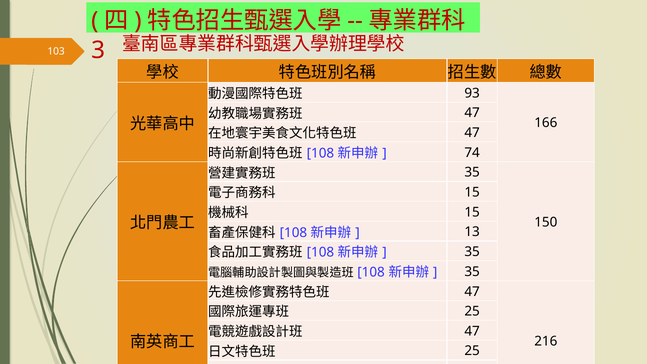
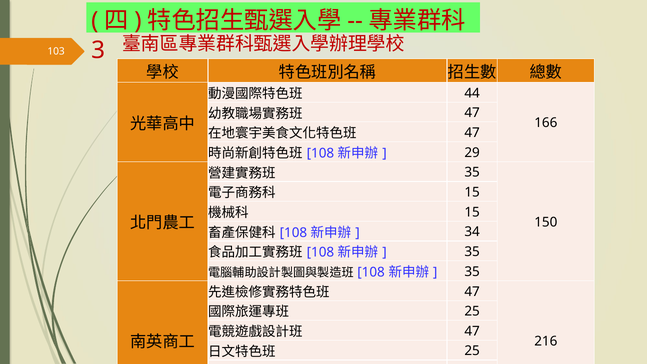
93: 93 -> 44
74: 74 -> 29
13: 13 -> 34
